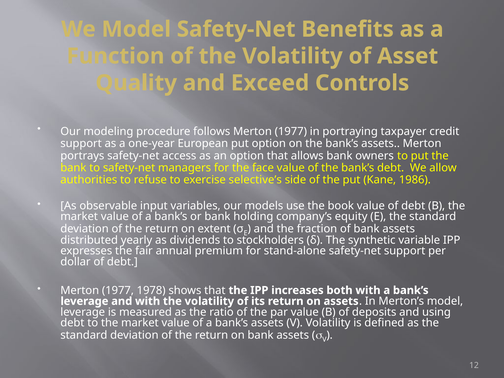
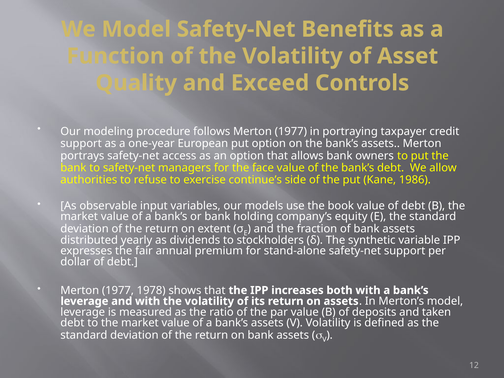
selective’s: selective’s -> continue’s
using: using -> taken
